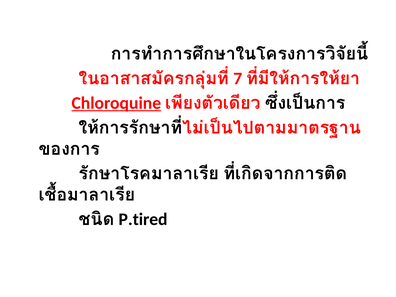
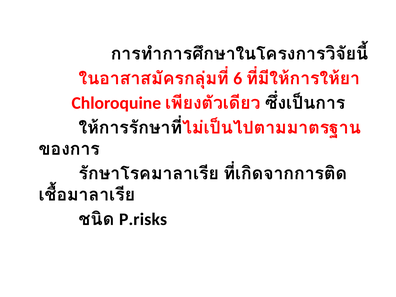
7: 7 -> 6
Chloroquine underline: present -> none
P.tired: P.tired -> P.risks
